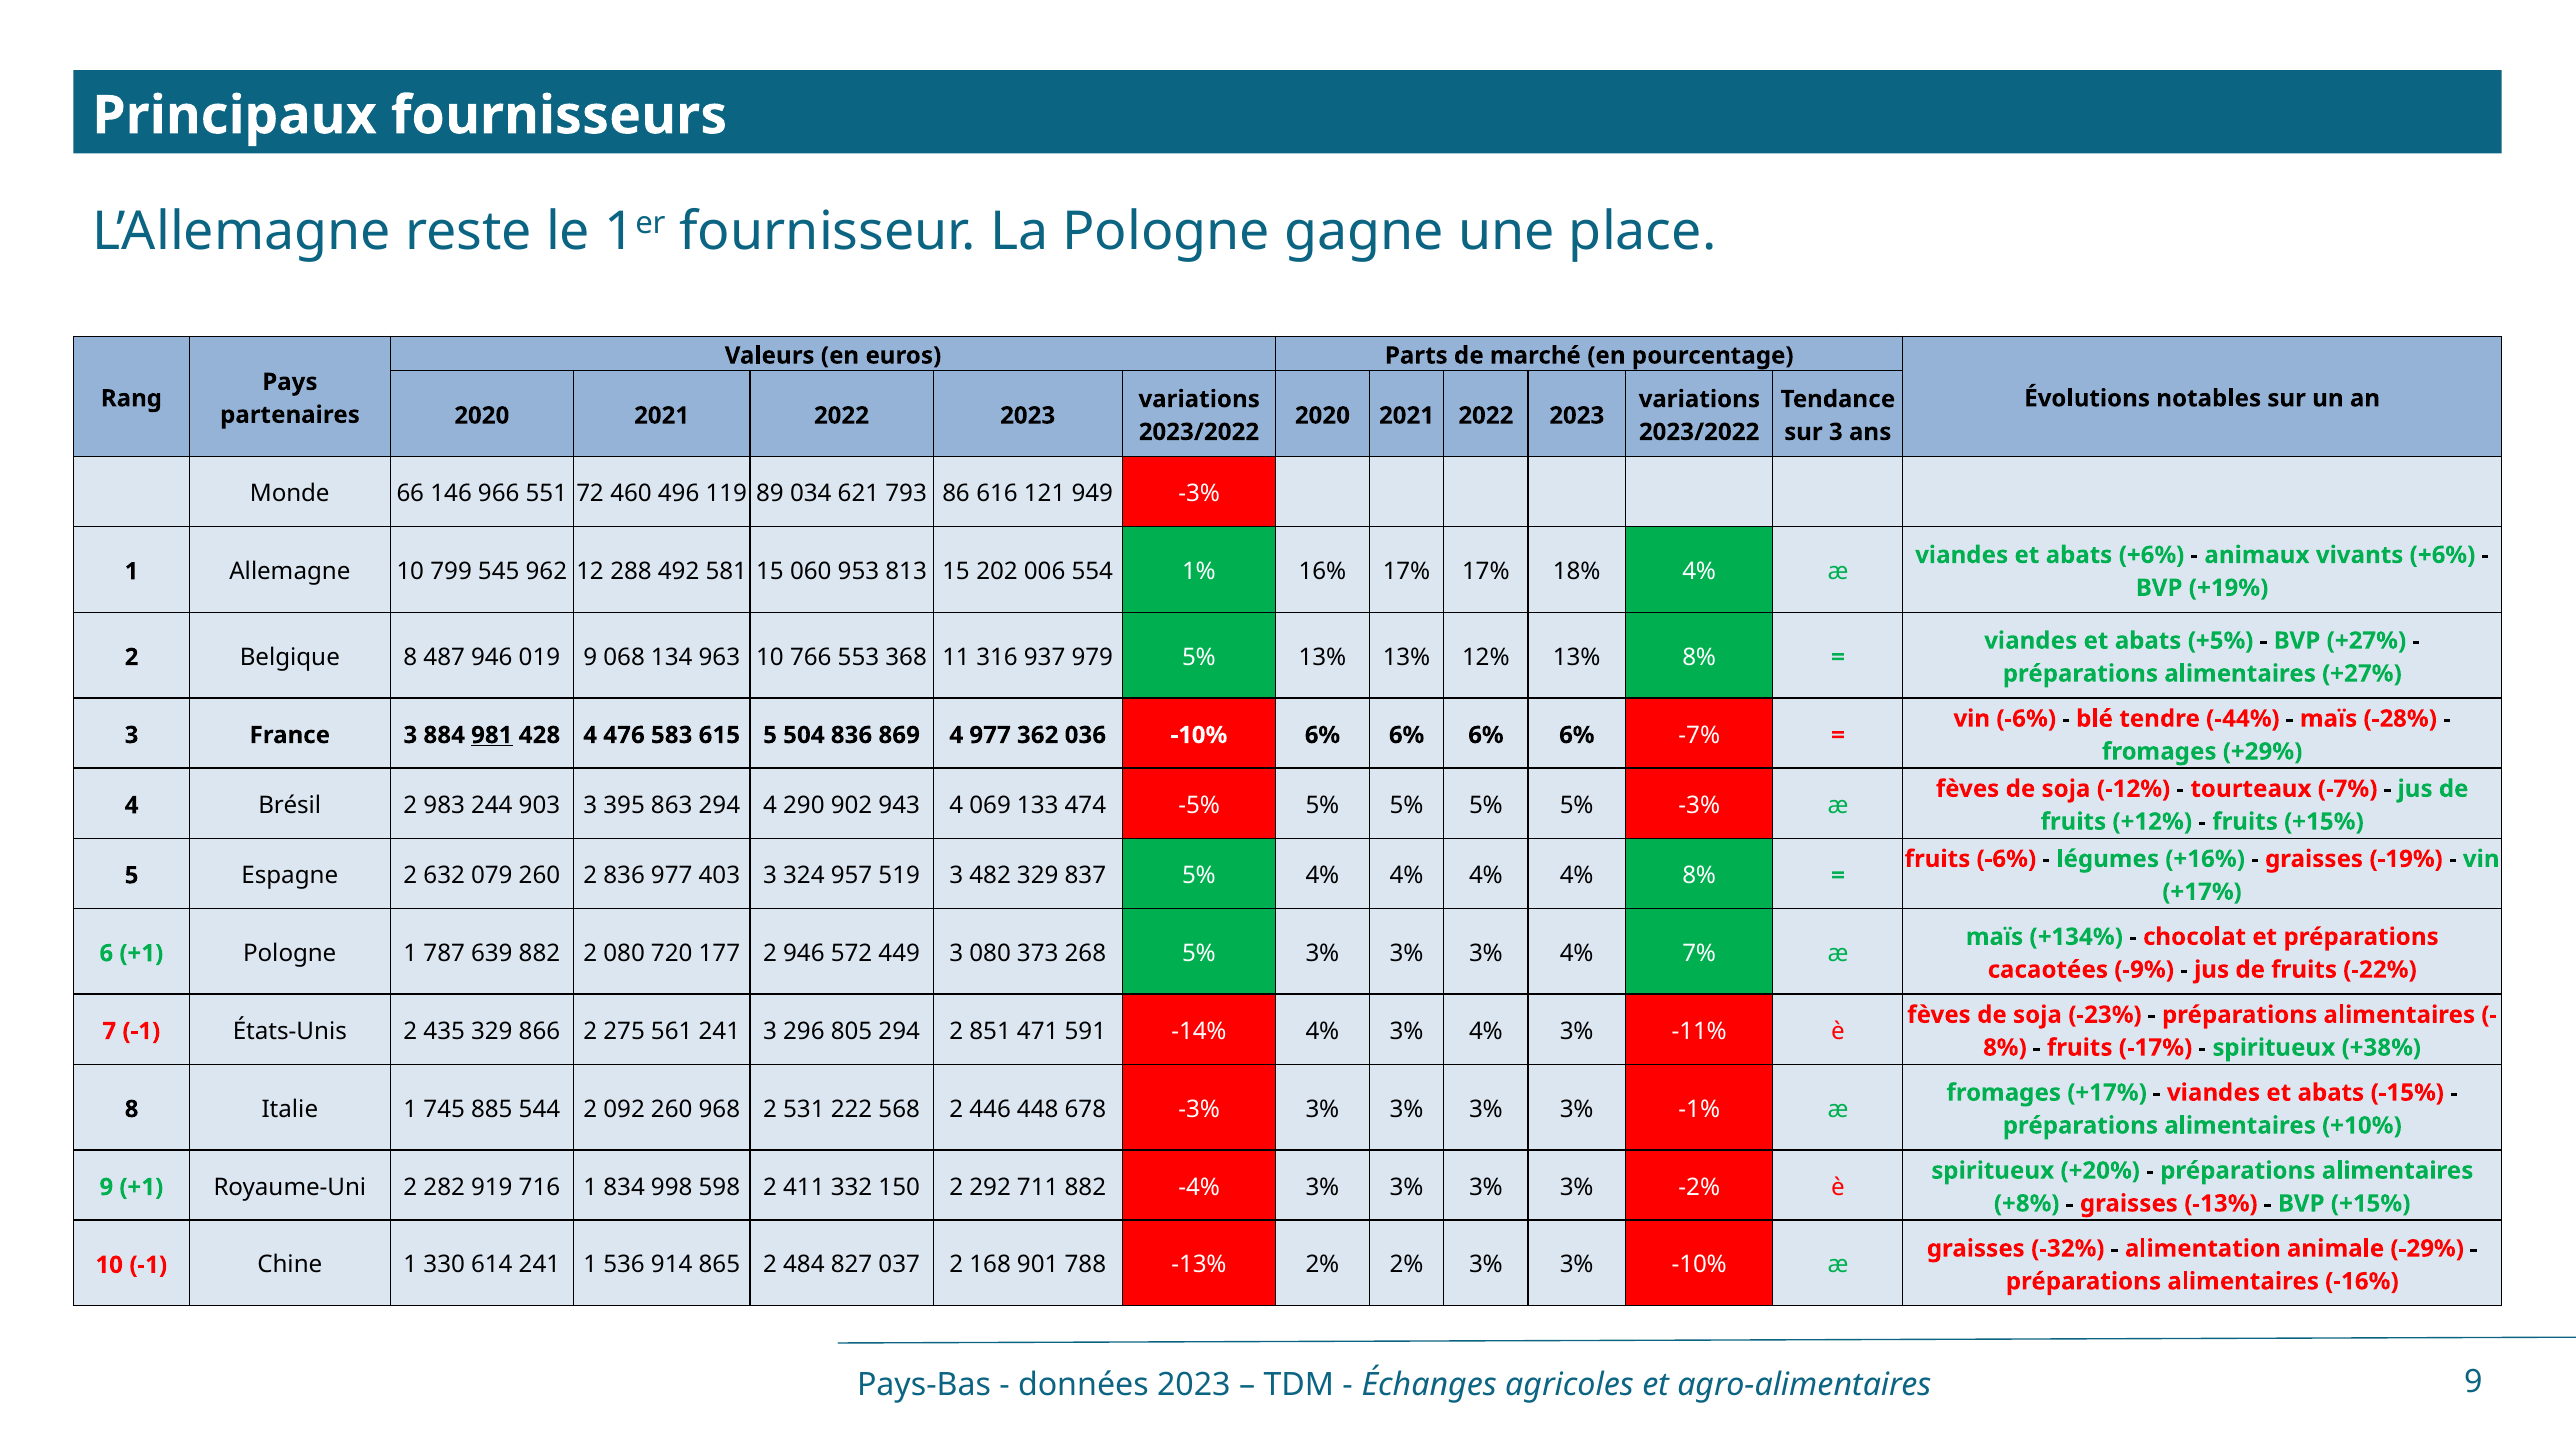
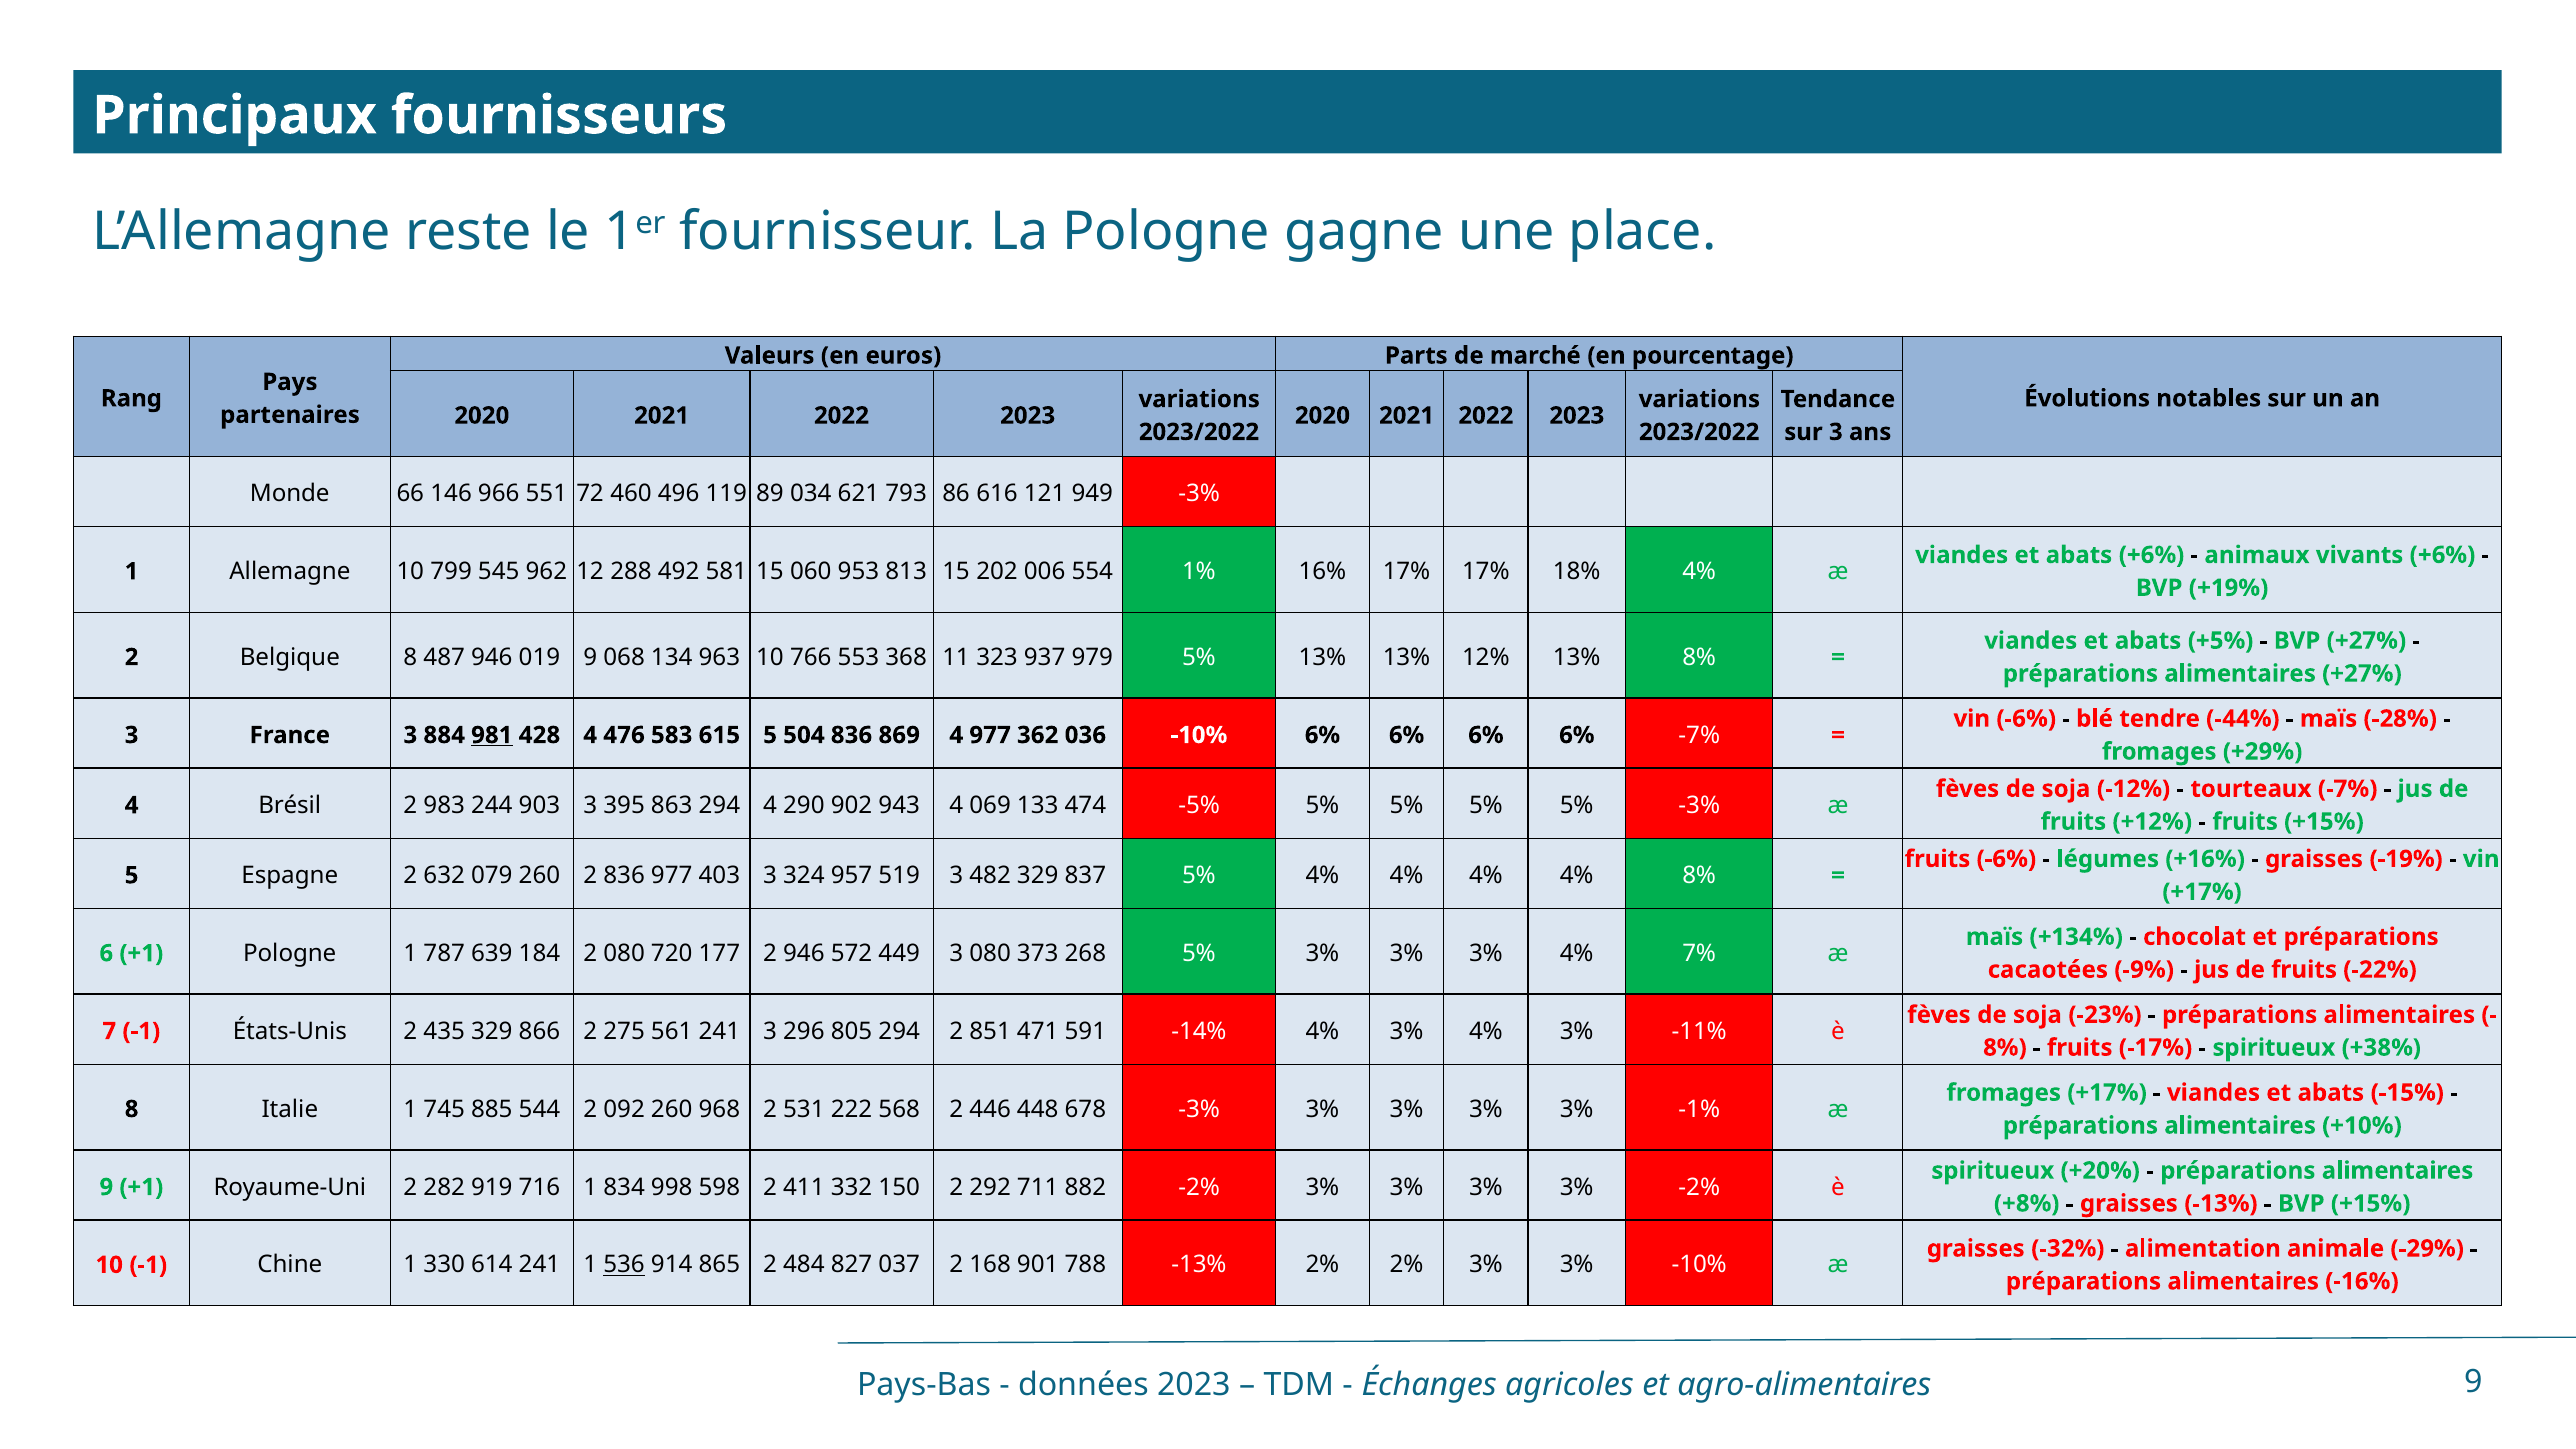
316: 316 -> 323
639 882: 882 -> 184
882 -4%: -4% -> -2%
536 underline: none -> present
